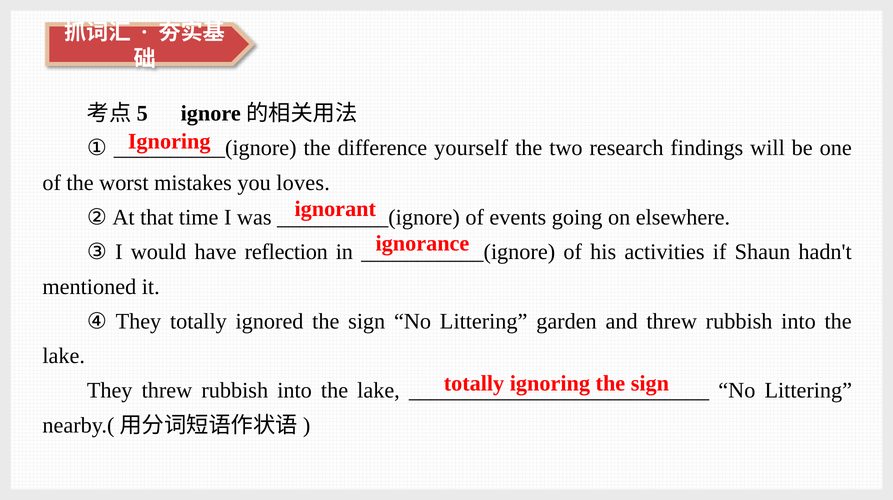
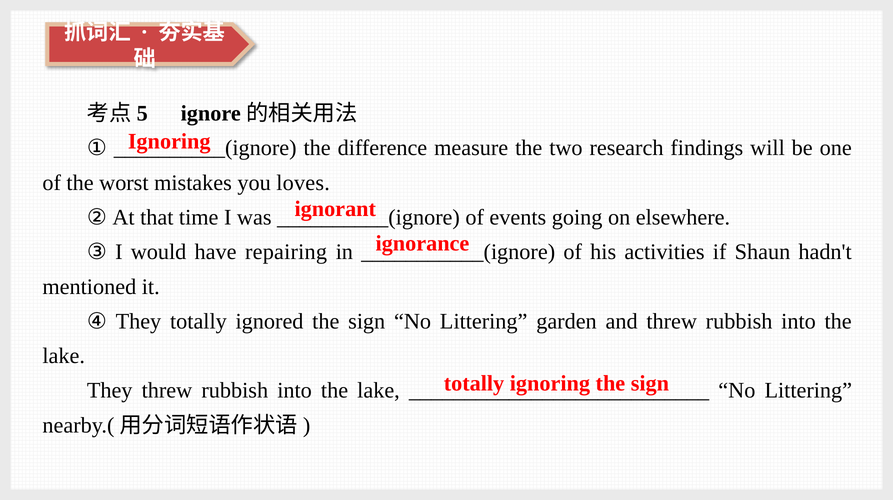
yourself: yourself -> measure
reflection: reflection -> repairing
